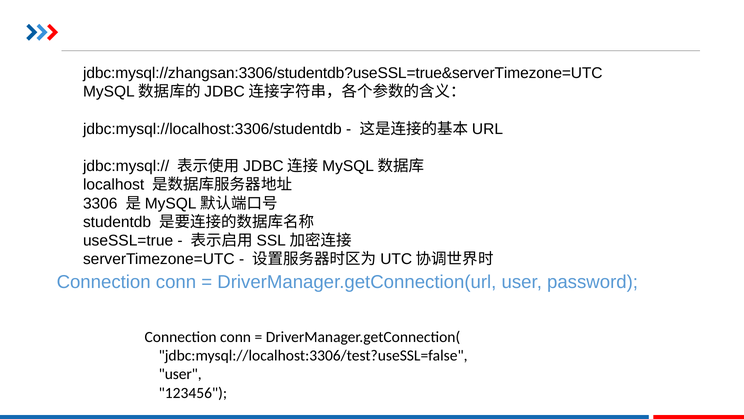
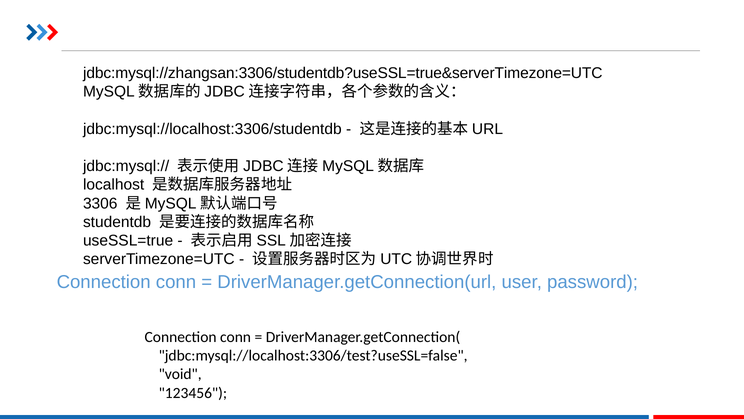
user at (180, 374): user -> void
